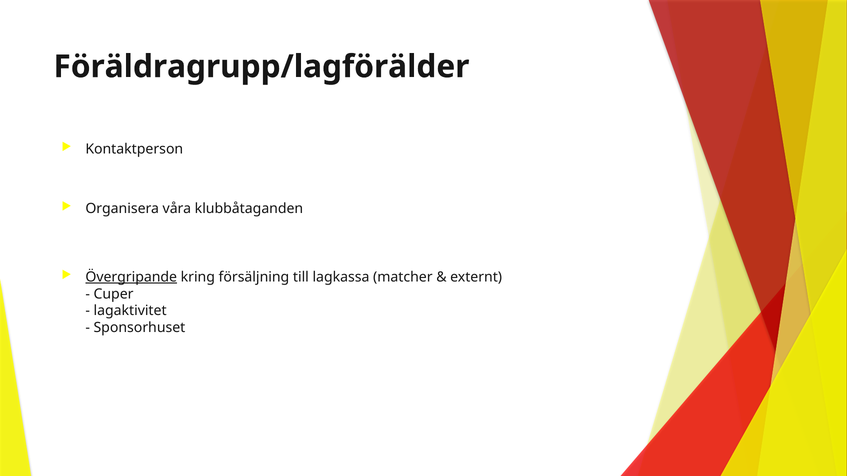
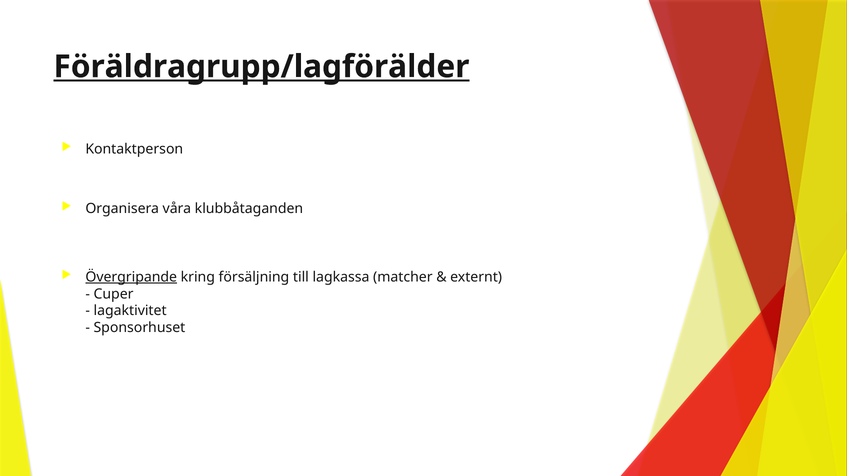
Föräldragrupp/lagförälder underline: none -> present
